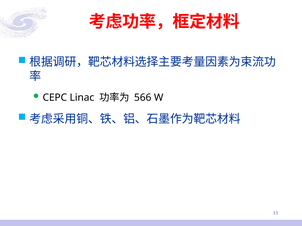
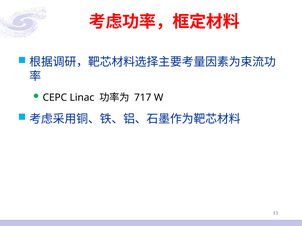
566: 566 -> 717
